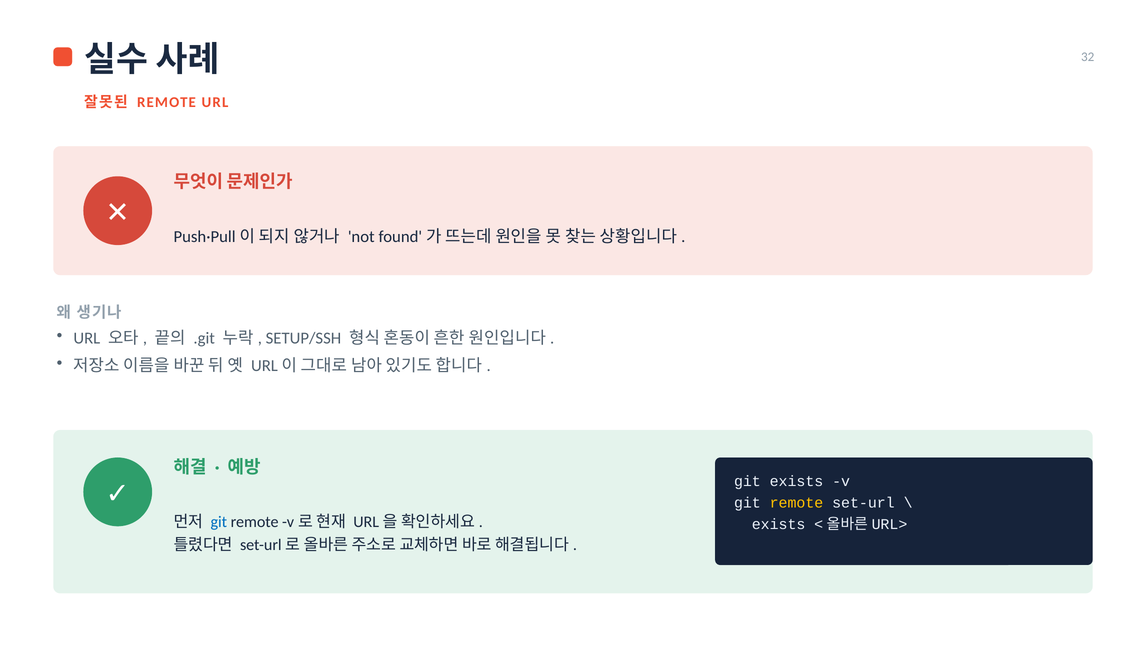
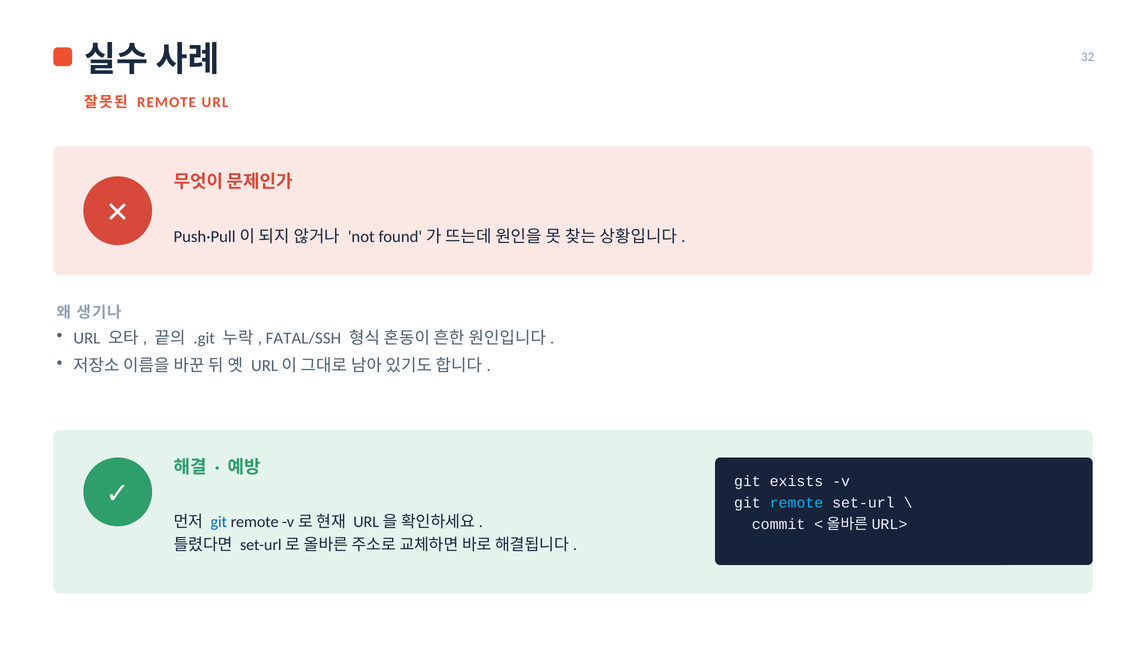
SETUP/SSH: SETUP/SSH -> FATAL/SSH
remote at (796, 502) colour: yellow -> light blue
exists at (779, 524): exists -> commit
